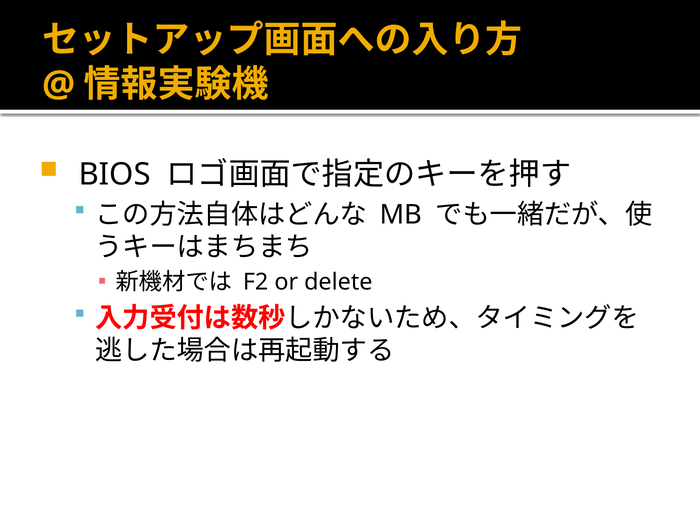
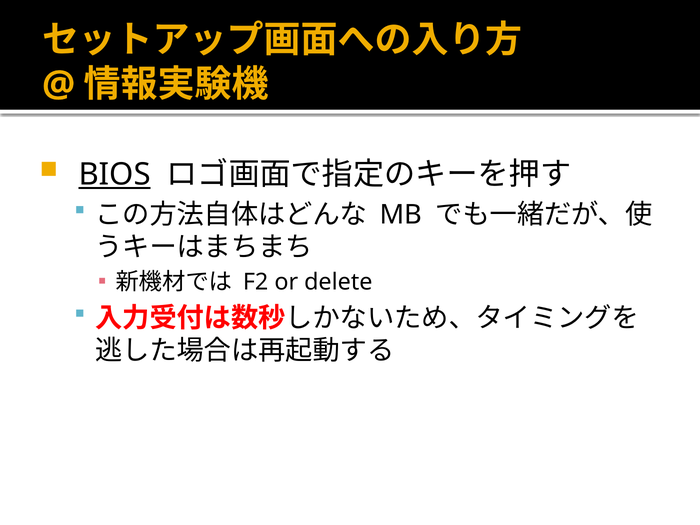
BIOS underline: none -> present
